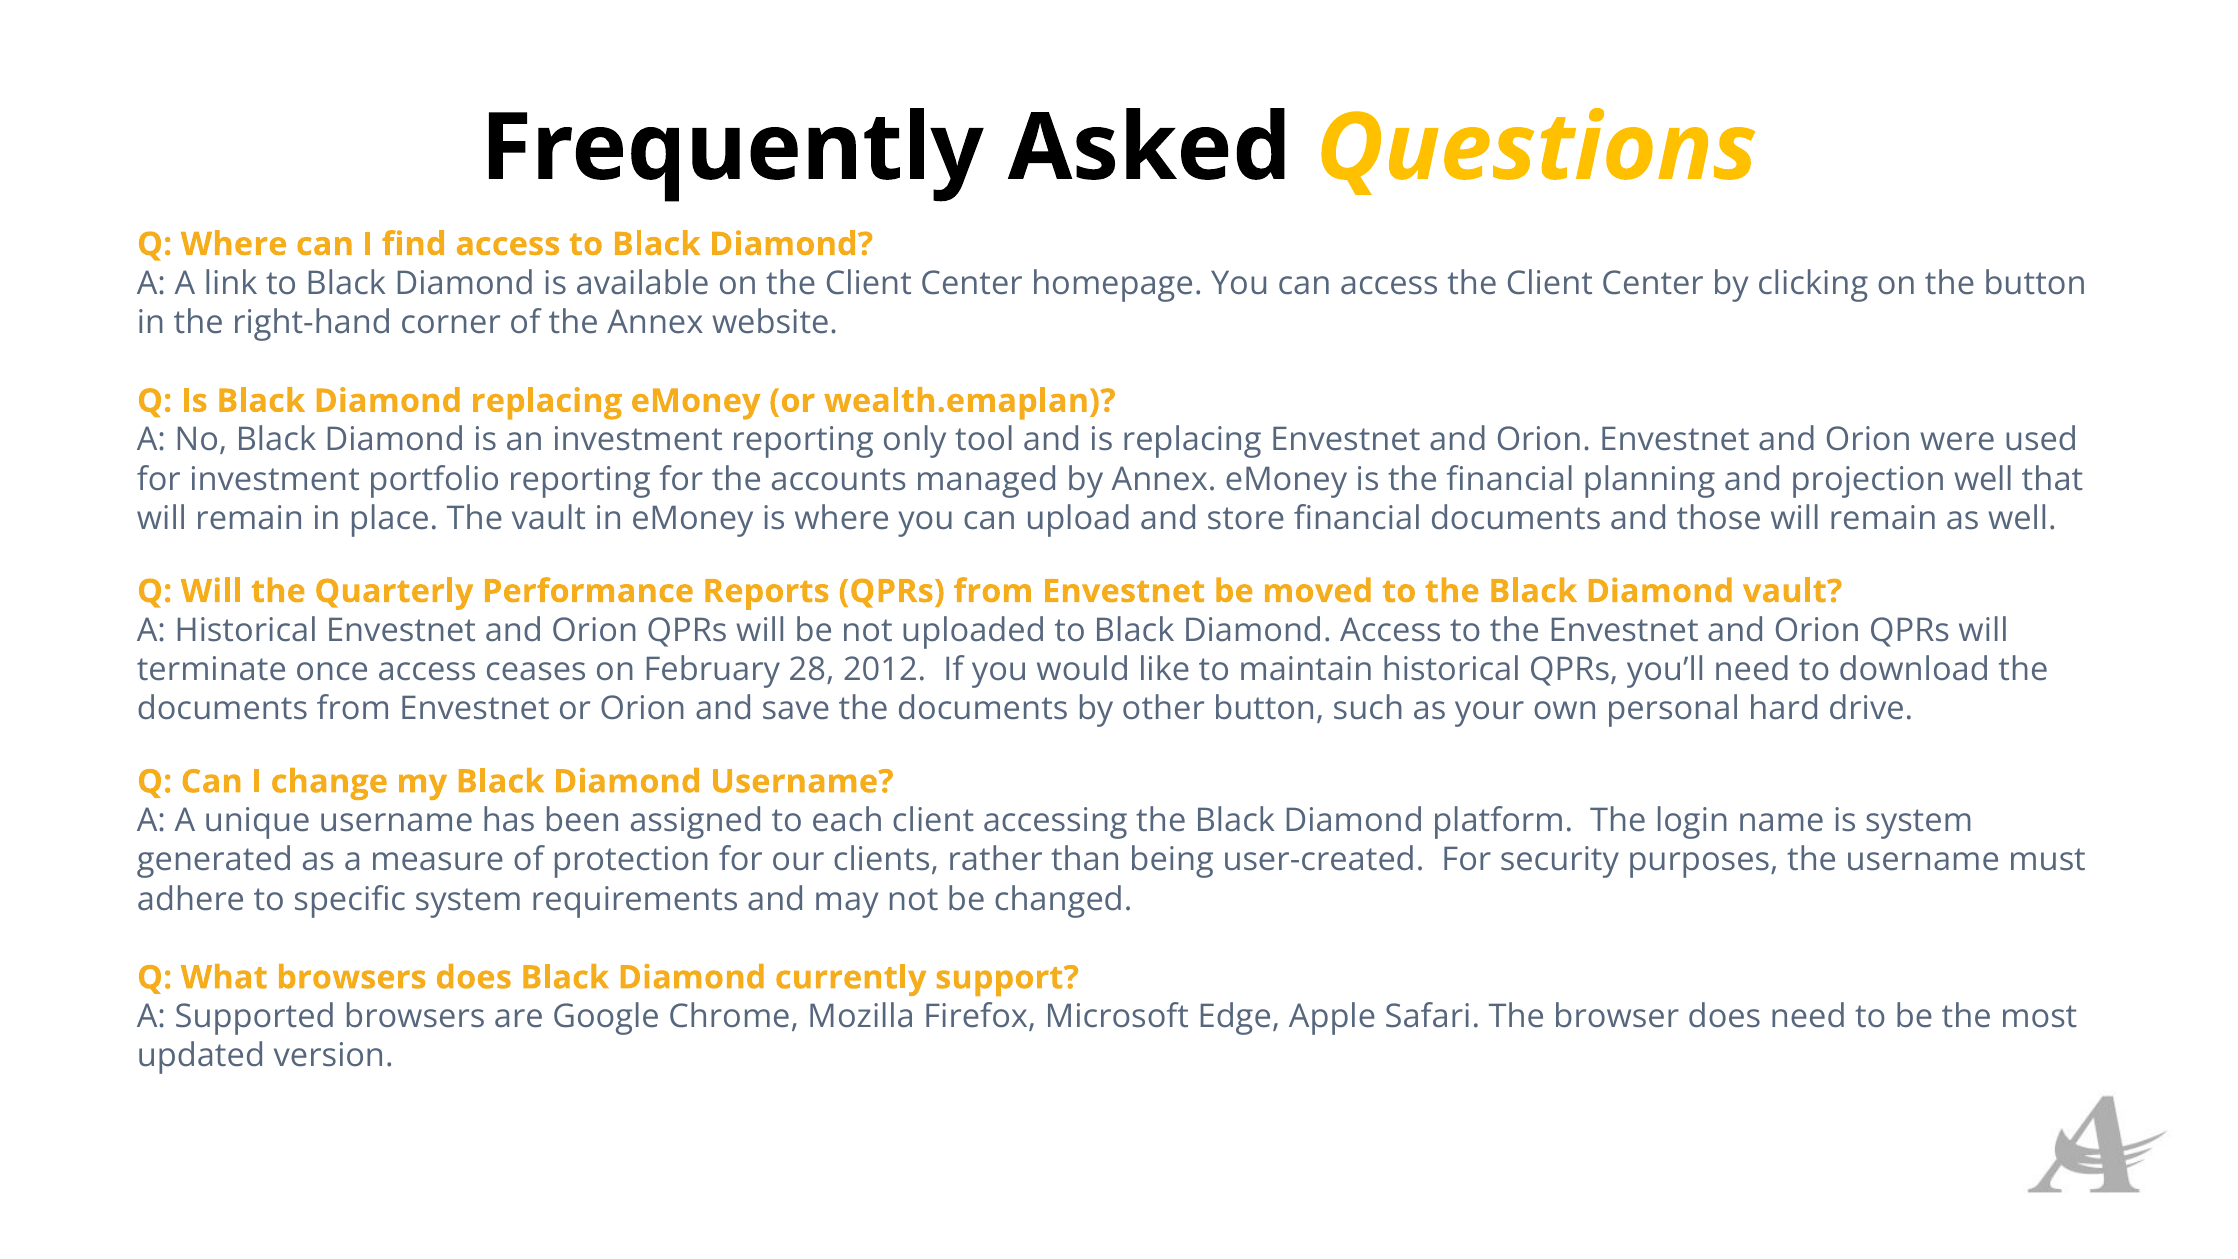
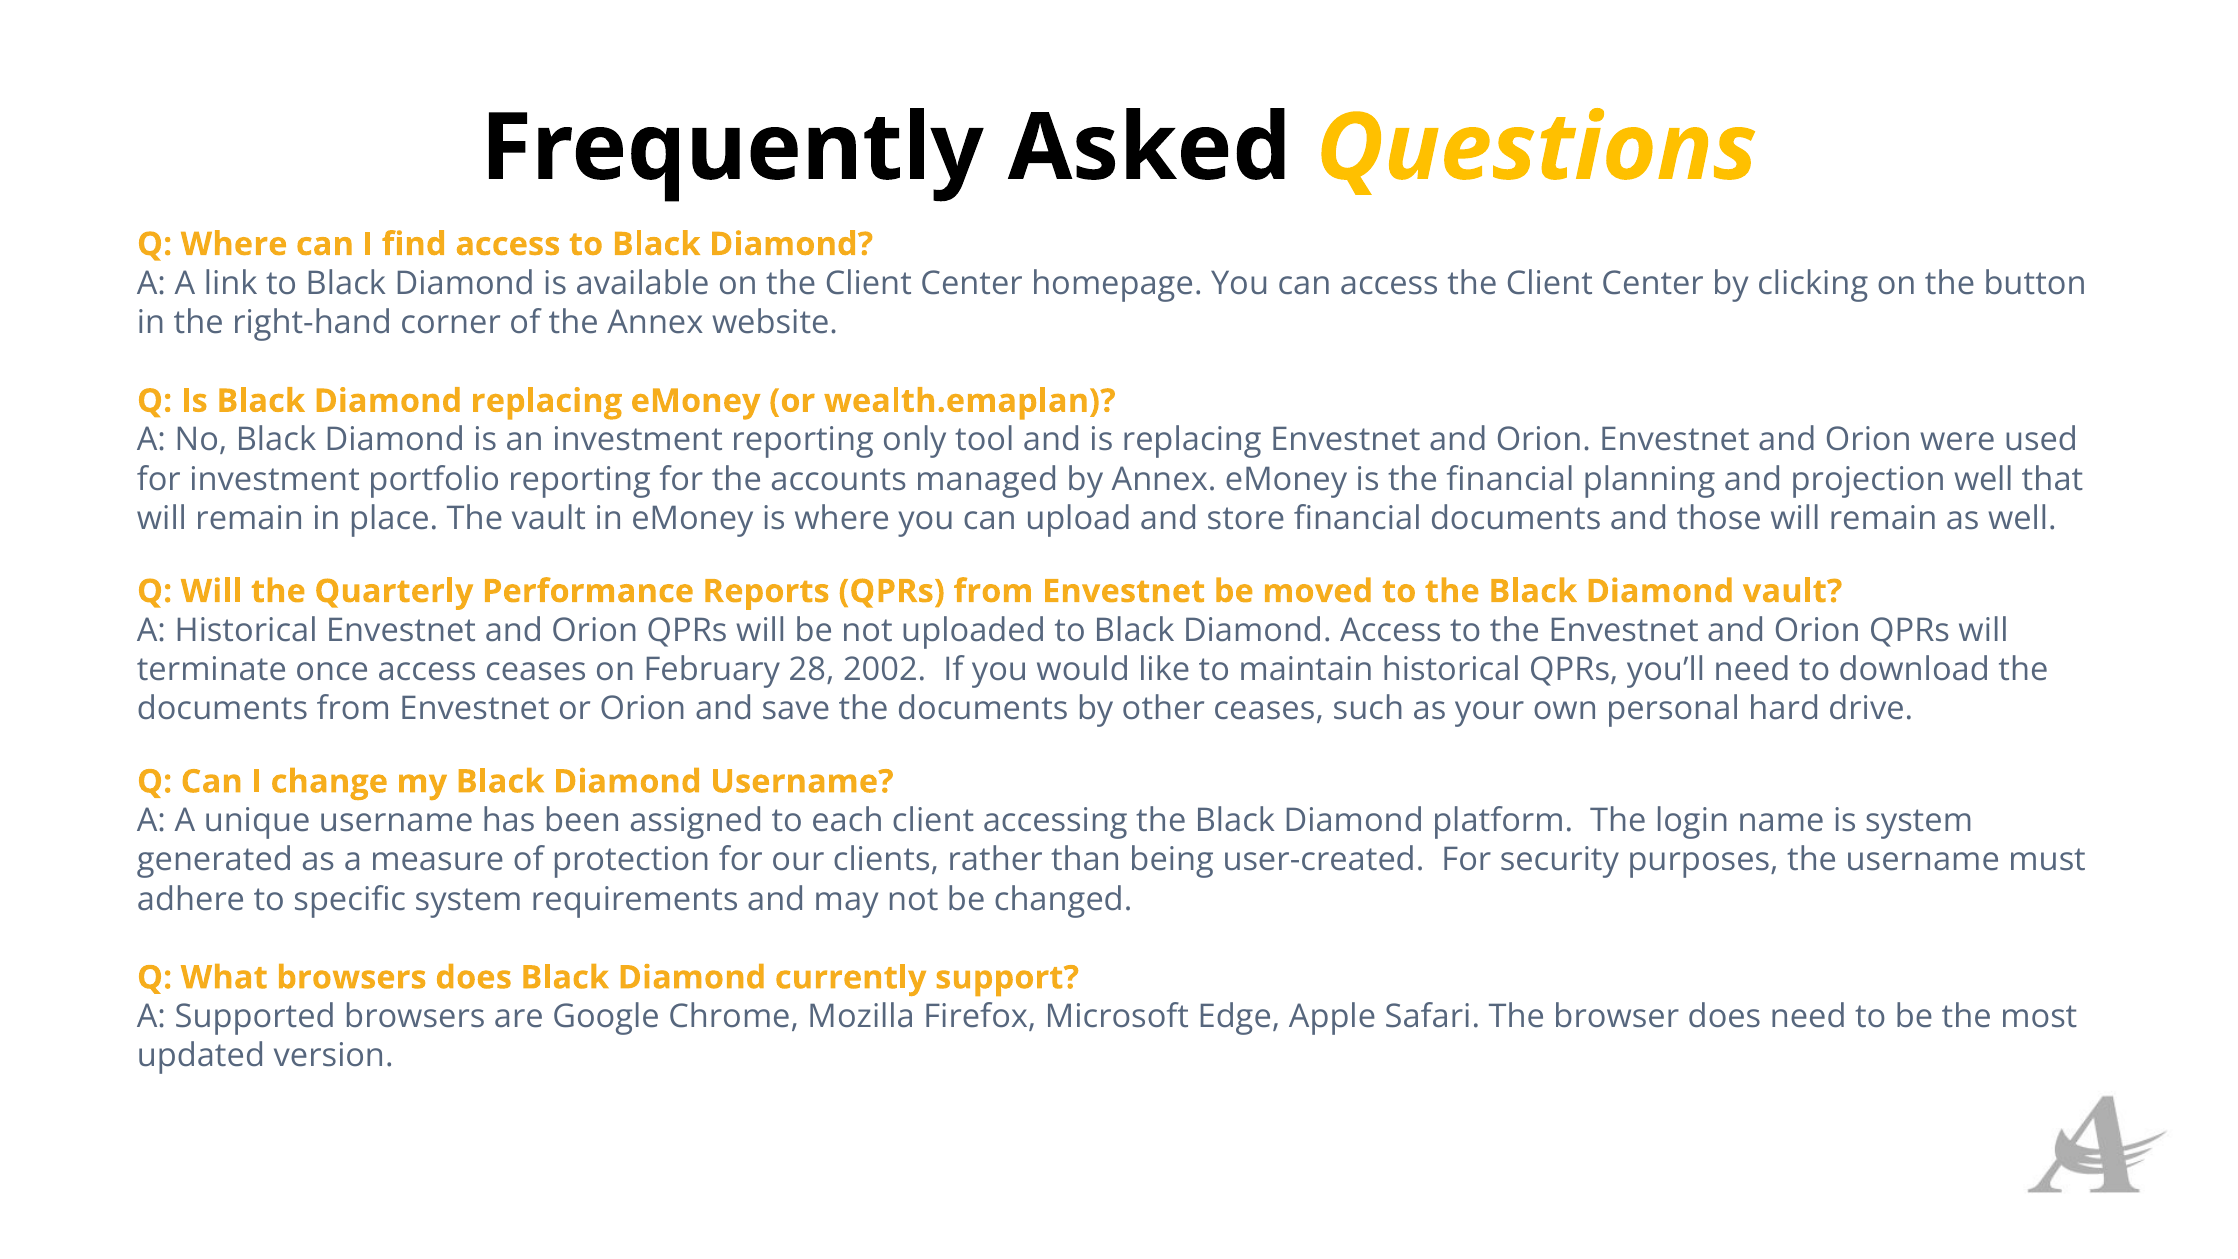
2012: 2012 -> 2002
other button: button -> ceases
